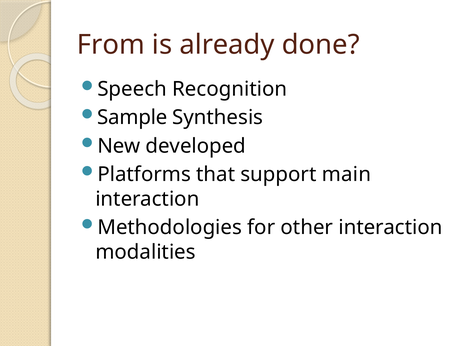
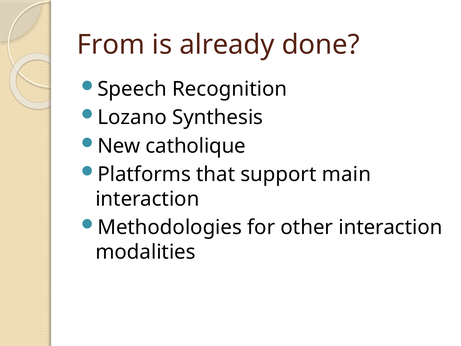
Sample: Sample -> Lozano
developed: developed -> catholique
